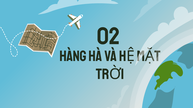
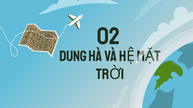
HÀNG: HÀNG -> DUNG
